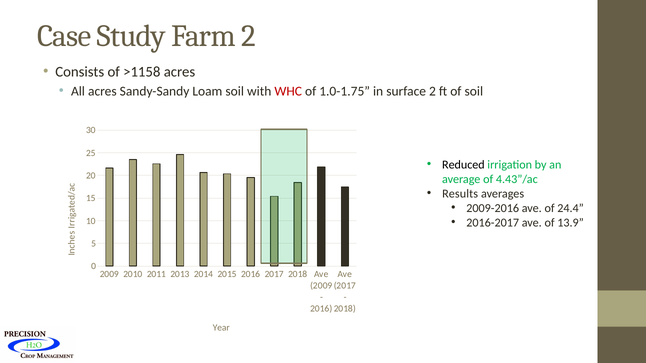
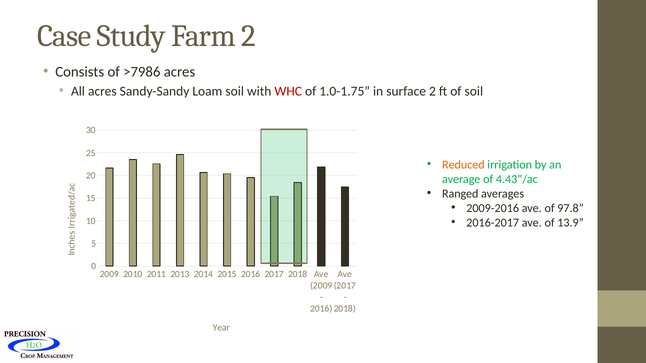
>1158: >1158 -> >7986
Reduced colour: black -> orange
Results: Results -> Ranged
24.4: 24.4 -> 97.8
